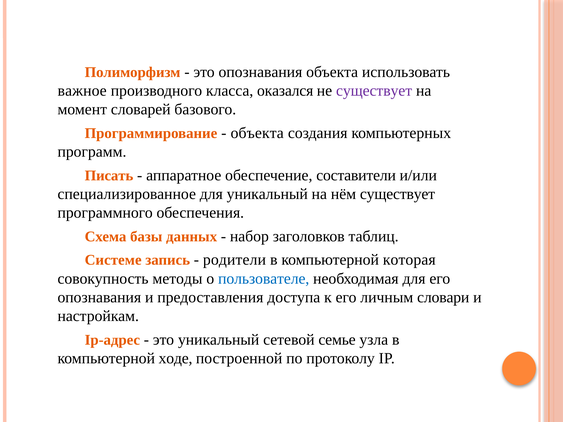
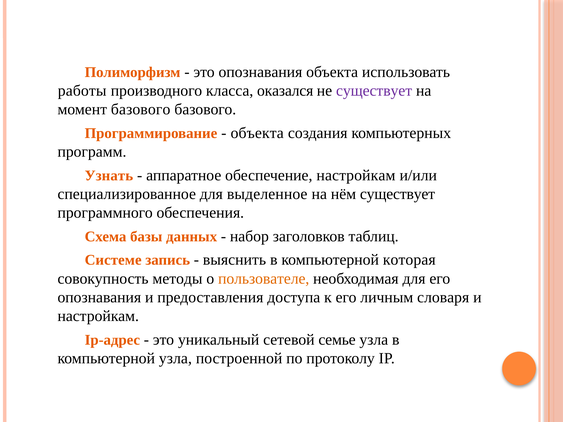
важное: важное -> работы
момент словарей: словарей -> базового
Писать: Писать -> Узнать
обеспечение составители: составители -> настройкам
для уникальный: уникальный -> выделенное
родители: родители -> выяснить
пользователе colour: blue -> orange
словари: словари -> словаря
компьютерной ходе: ходе -> узла
